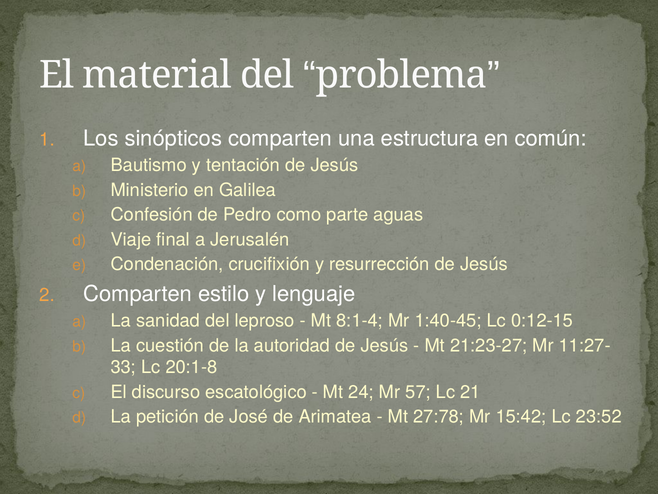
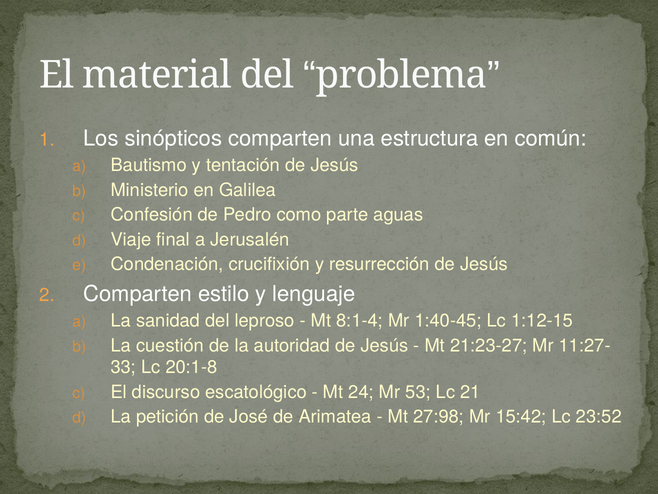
0:12-15: 0:12-15 -> 1:12-15
57: 57 -> 53
27:78: 27:78 -> 27:98
